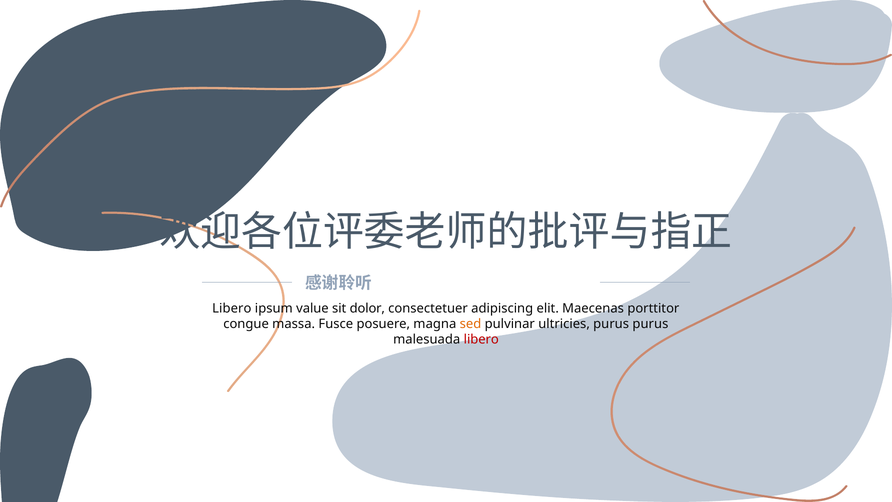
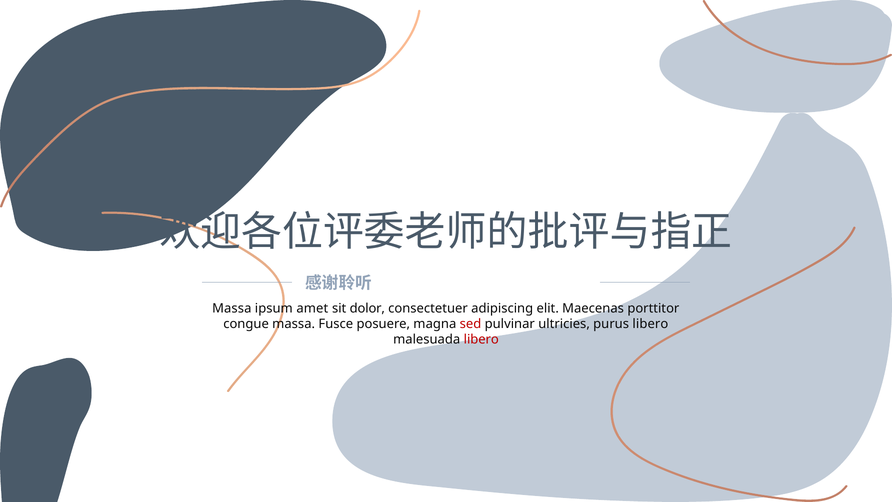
Libero at (232, 308): Libero -> Massa
value: value -> amet
sed colour: orange -> red
purus purus: purus -> libero
